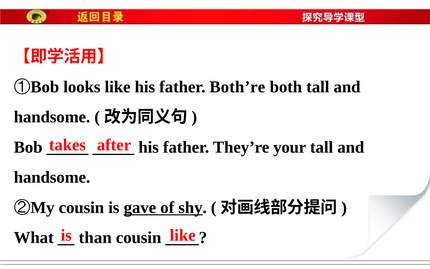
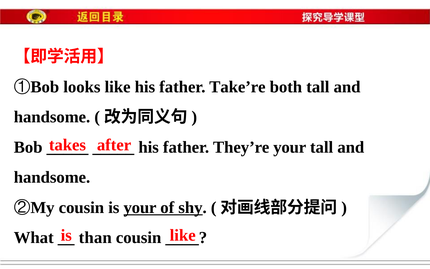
Both’re: Both’re -> Take’re
is gave: gave -> your
